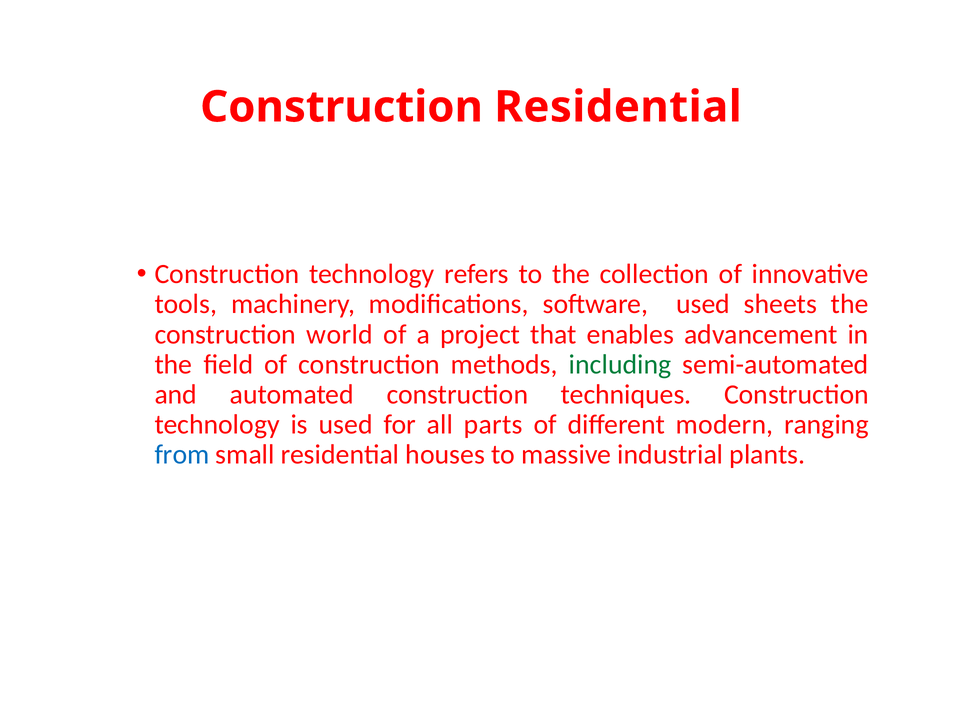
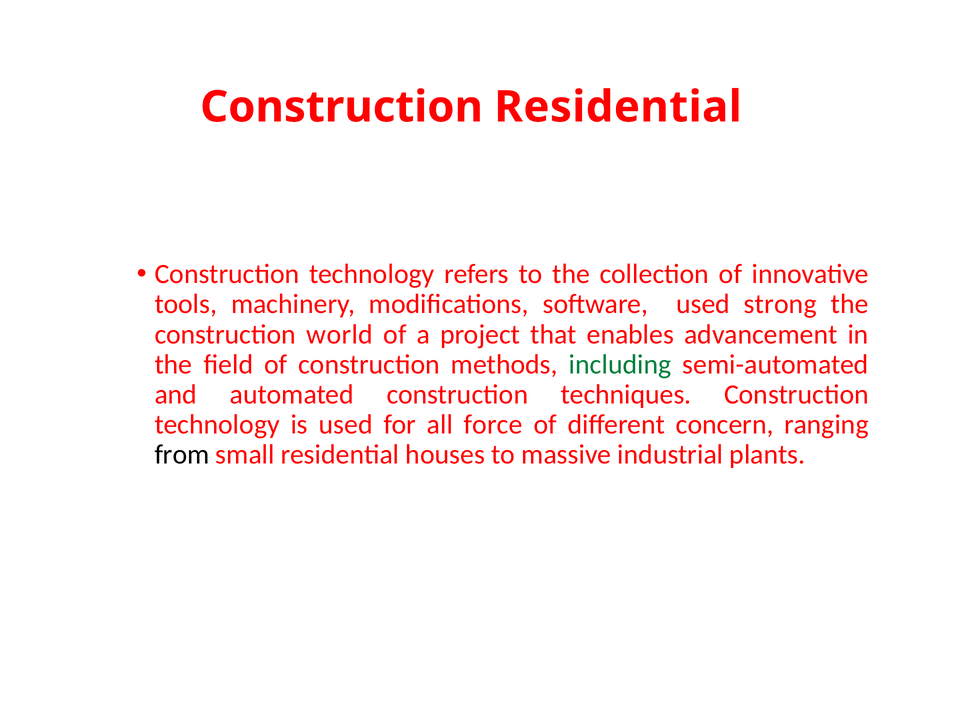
sheets: sheets -> strong
parts: parts -> force
modern: modern -> concern
from colour: blue -> black
